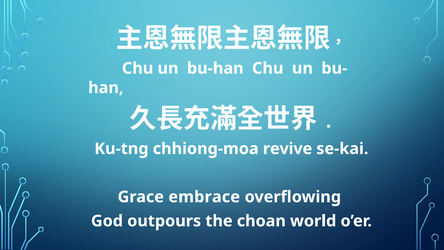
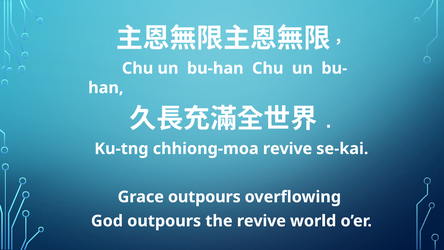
Grace embrace: embrace -> outpours
the choan: choan -> revive
